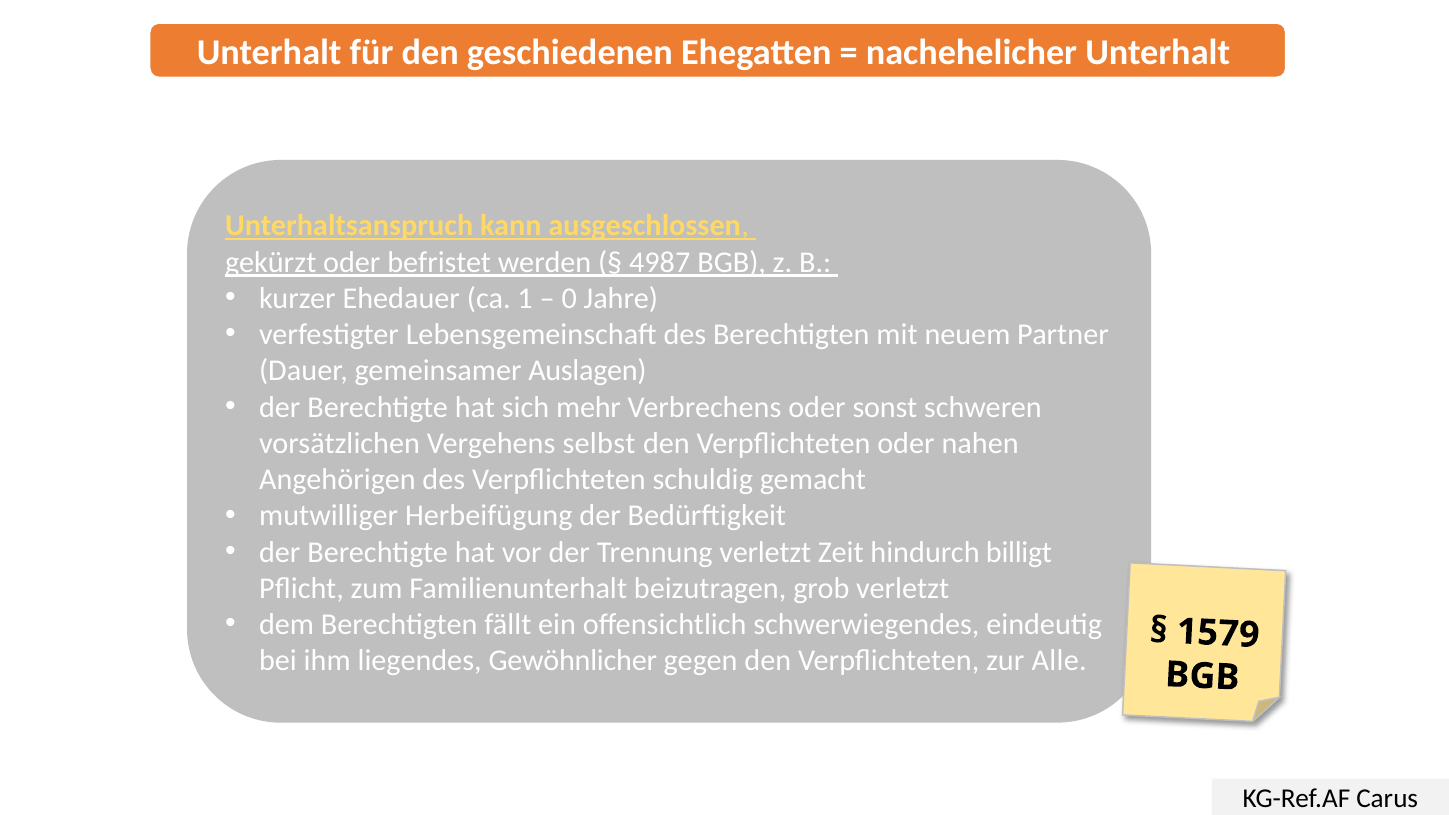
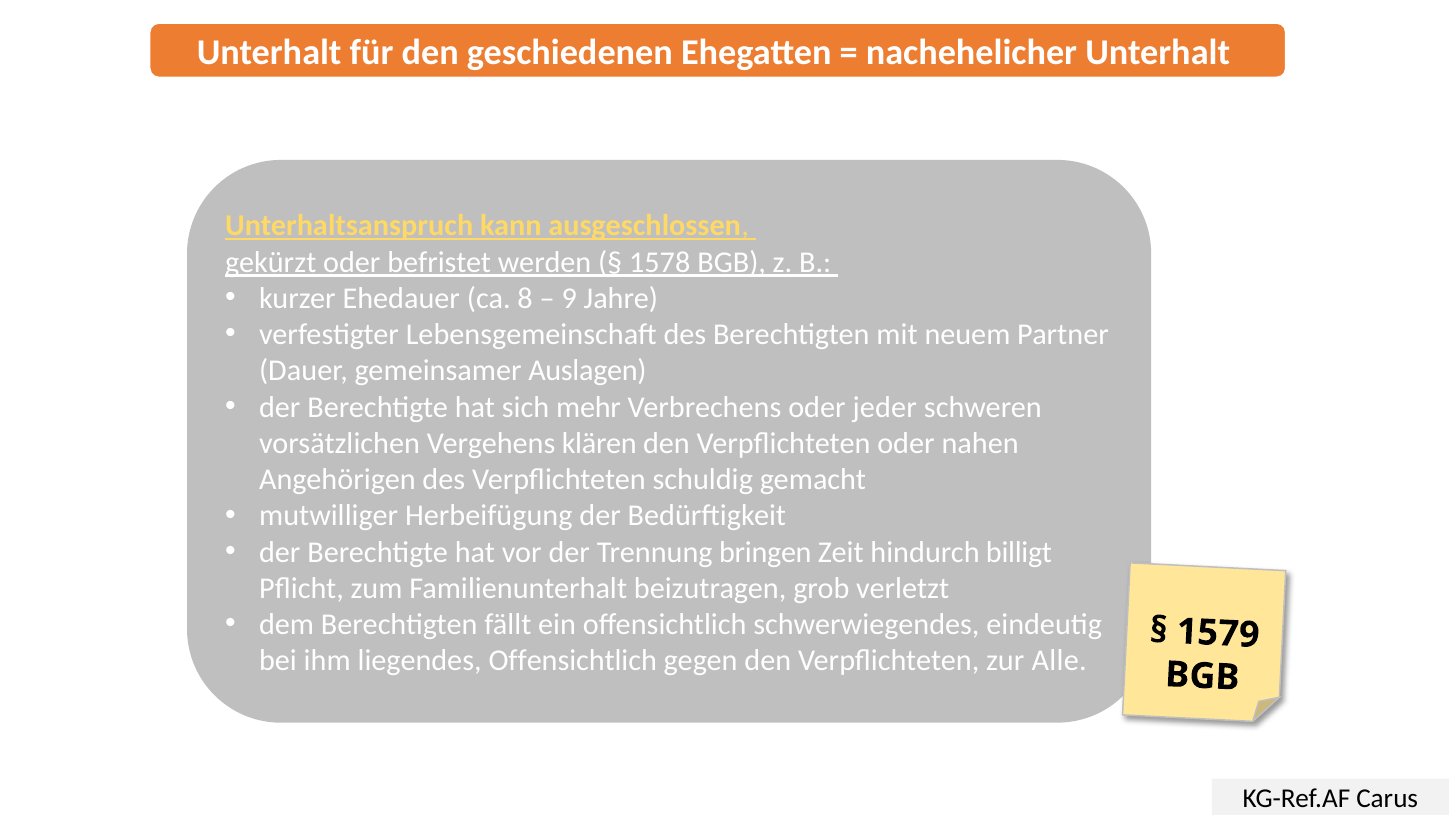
4987: 4987 -> 1578
1: 1 -> 8
0: 0 -> 9
sonst: sonst -> jeder
selbst: selbst -> klären
Trennung verletzt: verletzt -> bringen
liegendes Gewöhnlicher: Gewöhnlicher -> Offensichtlich
